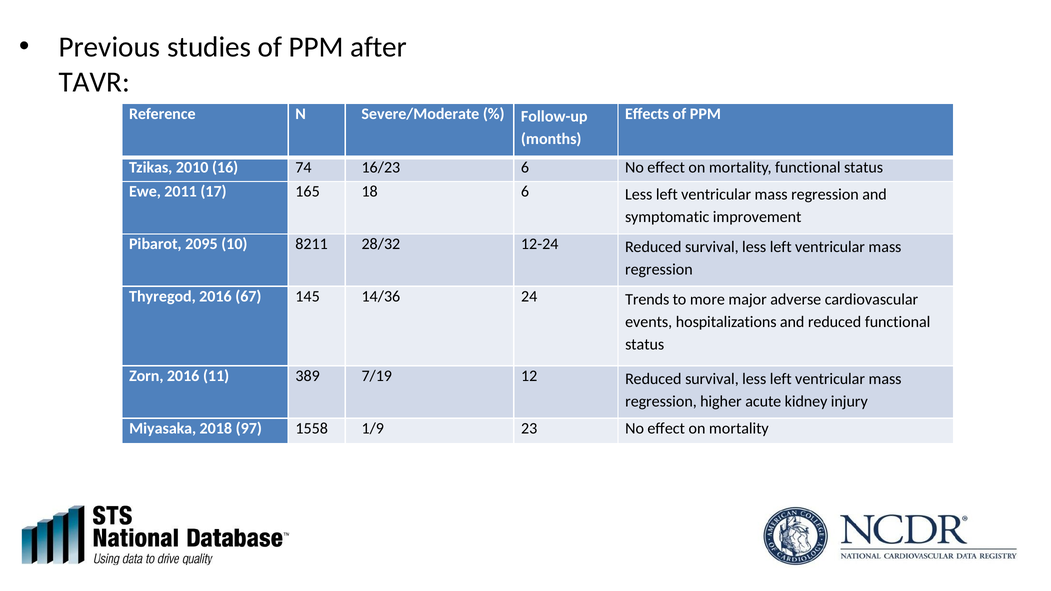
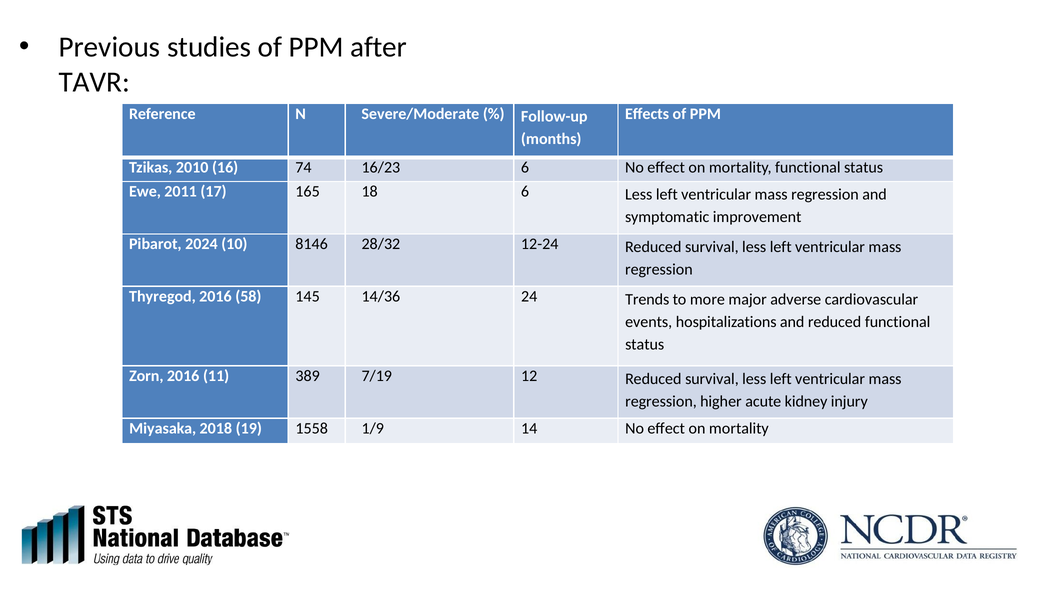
2095: 2095 -> 2024
8211: 8211 -> 8146
67: 67 -> 58
97: 97 -> 19
23: 23 -> 14
